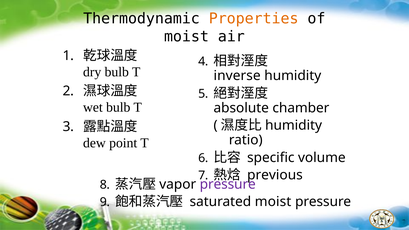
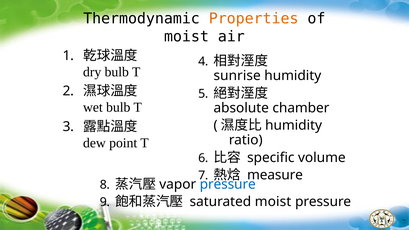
inverse: inverse -> sunrise
previous: previous -> measure
pressure at (228, 184) colour: purple -> blue
